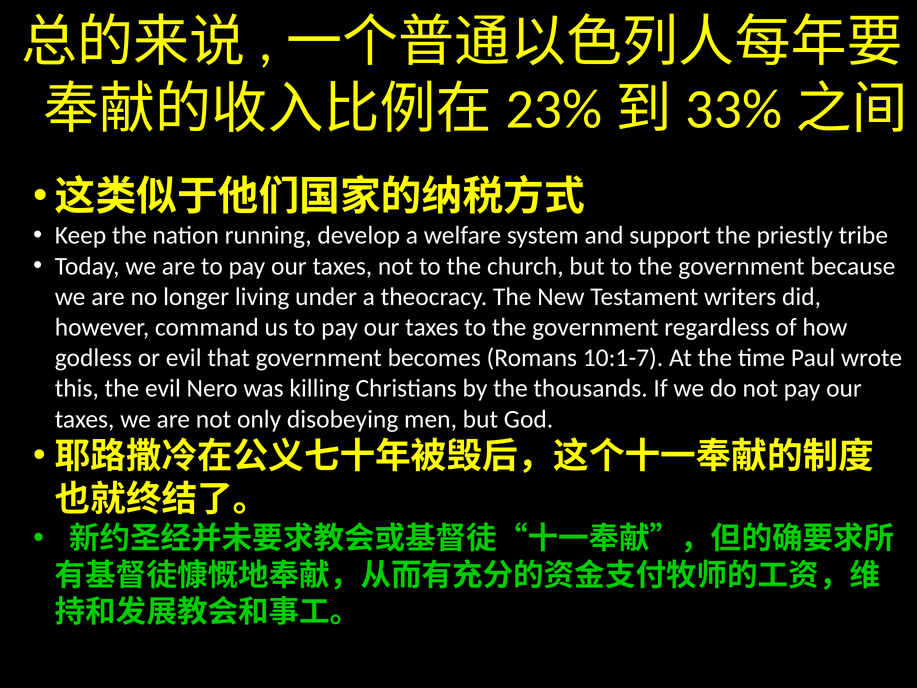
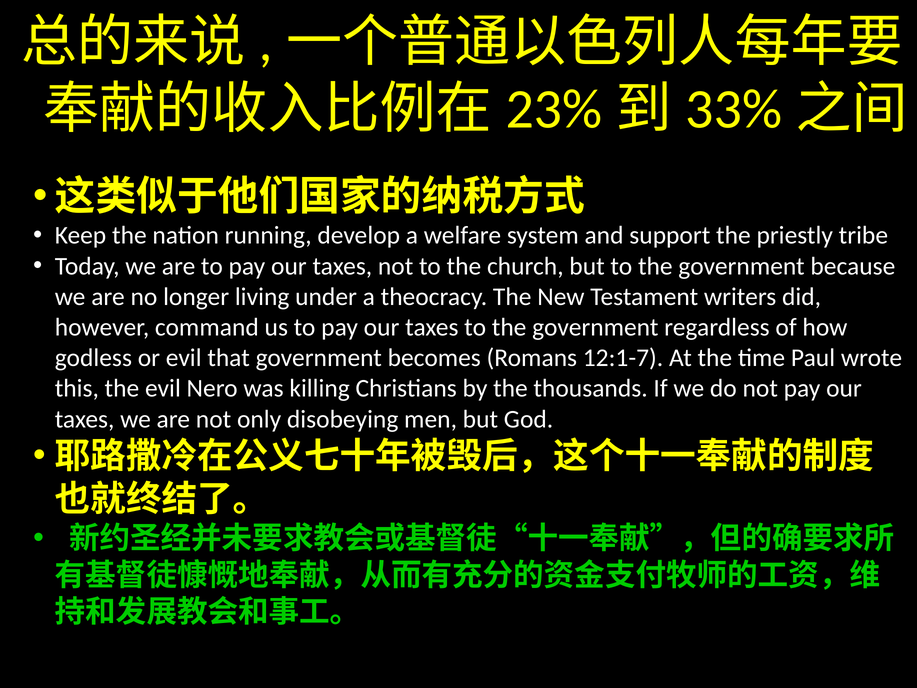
10:1-7: 10:1-7 -> 12:1-7
